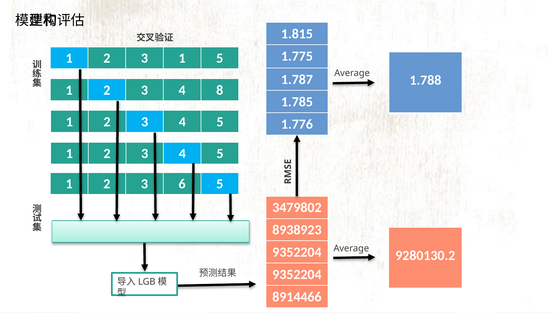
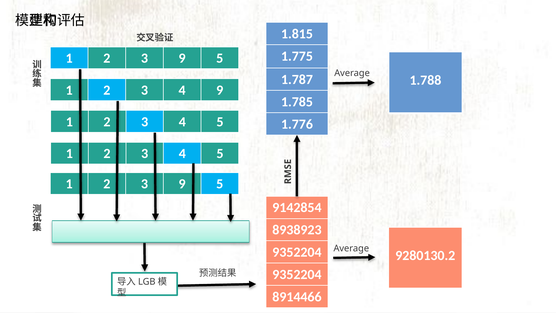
1 at (182, 58): 1 -> 9
4 8: 8 -> 9
6 at (182, 184): 6 -> 9
3479802: 3479802 -> 9142854
